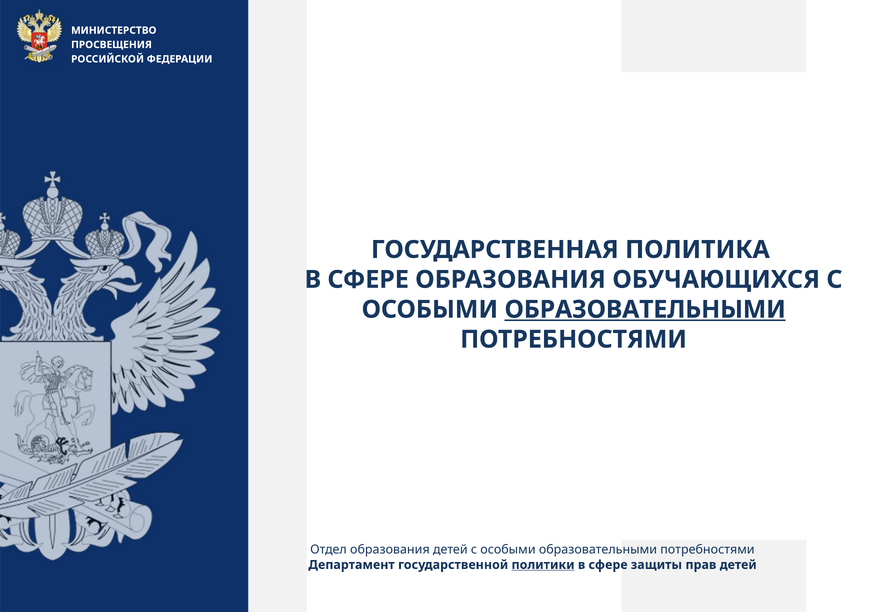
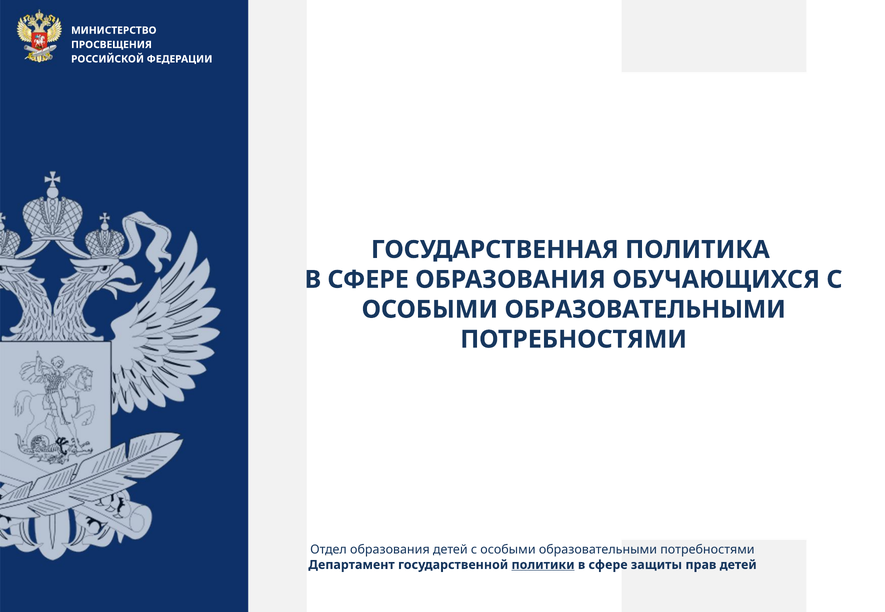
ОБРАЗОВАТЕЛЬНЫМИ at (645, 310) underline: present -> none
